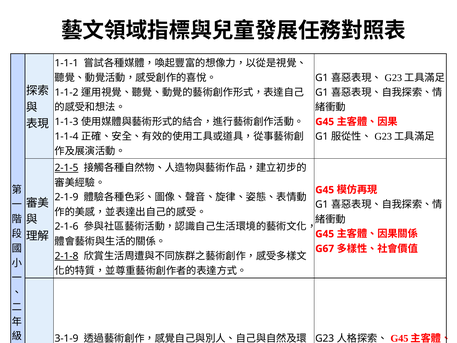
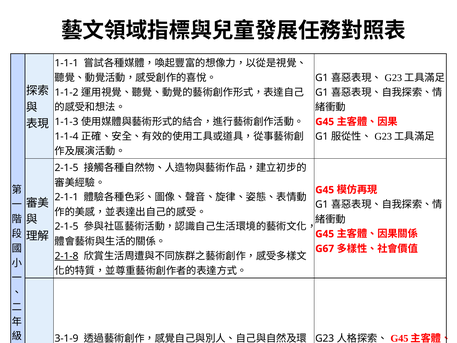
2-1-5 at (67, 168) underline: present -> none
2-1-9: 2-1-9 -> 2-1-1
2-1-6 at (67, 226): 2-1-6 -> 2-1-5
